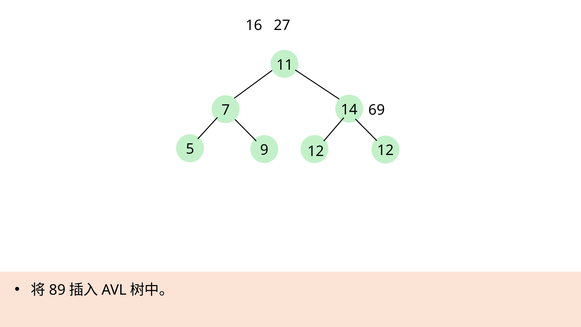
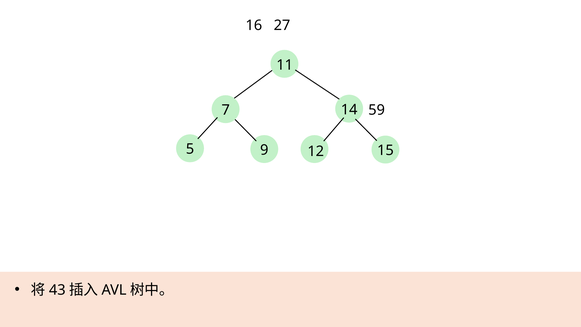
69: 69 -> 59
5 12: 12 -> 15
89: 89 -> 43
